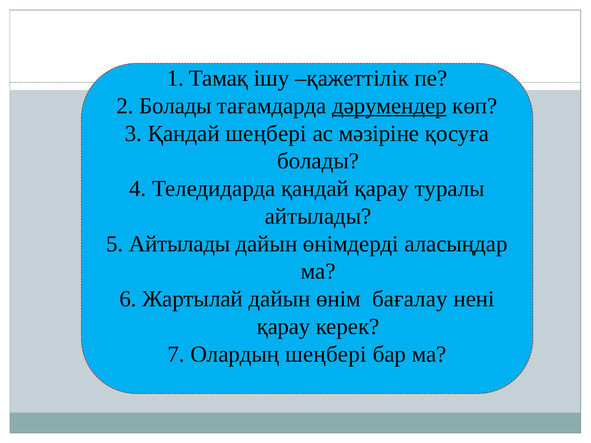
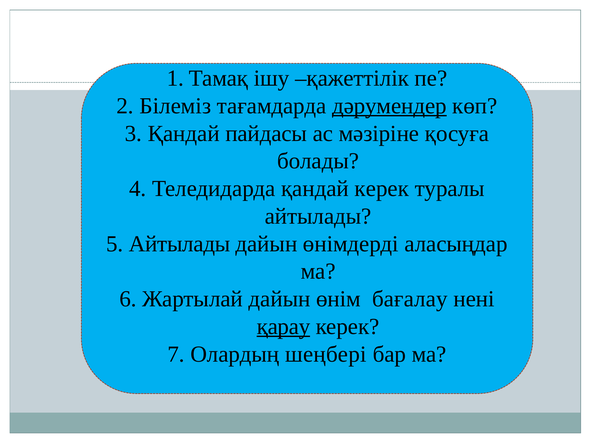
2 Болады: Болады -> Білеміз
Қандай шеңбері: шеңбері -> пайдасы
қандай қарау: қарау -> керек
қарау at (284, 327) underline: none -> present
